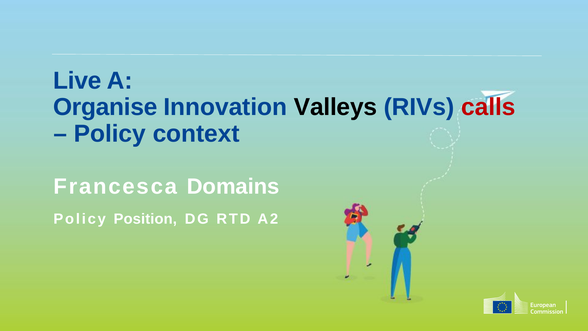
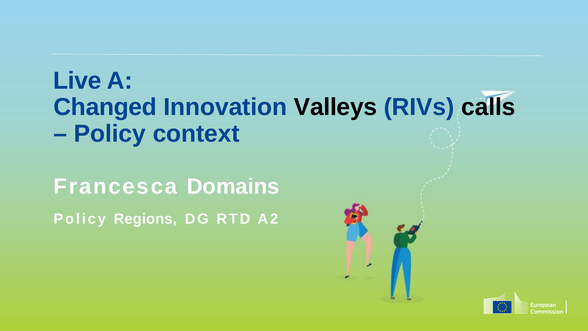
Organise: Organise -> Changed
calls colour: red -> black
Position: Position -> Regions
